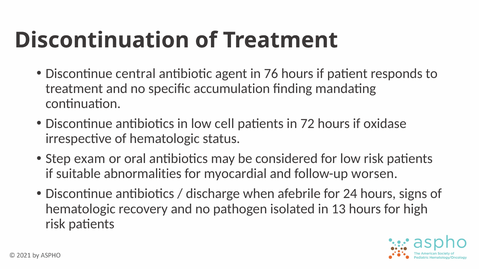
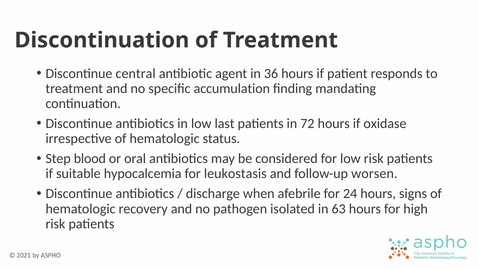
76: 76 -> 36
cell: cell -> last
exam: exam -> blood
abnormalities: abnormalities -> hypocalcemia
myocardial: myocardial -> leukostasis
13: 13 -> 63
